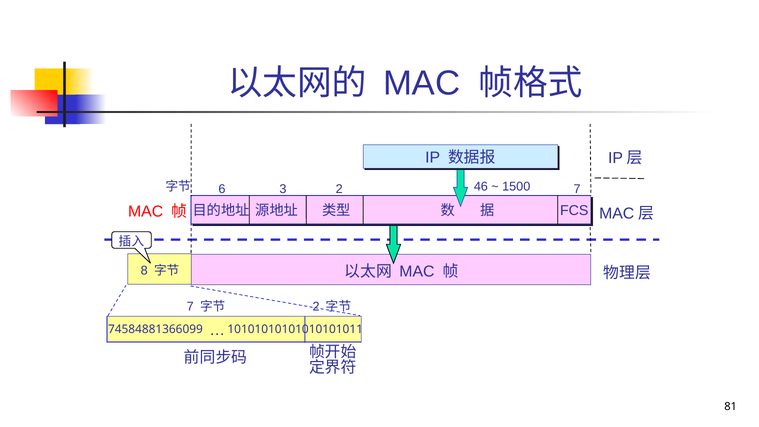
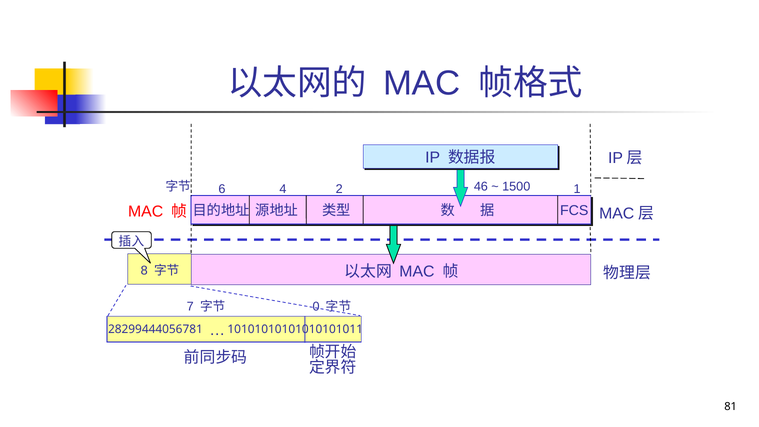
3: 3 -> 4
2 7: 7 -> 1
2 at (316, 306): 2 -> 0
74584881366099: 74584881366099 -> 28299444056781
